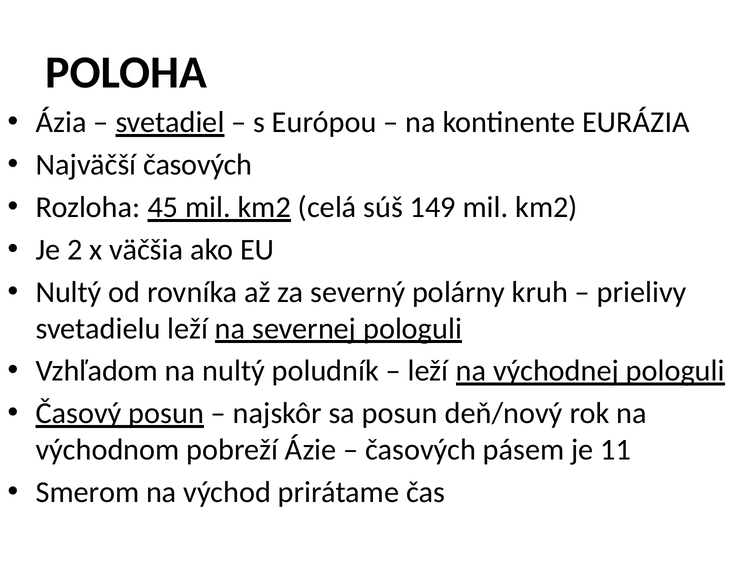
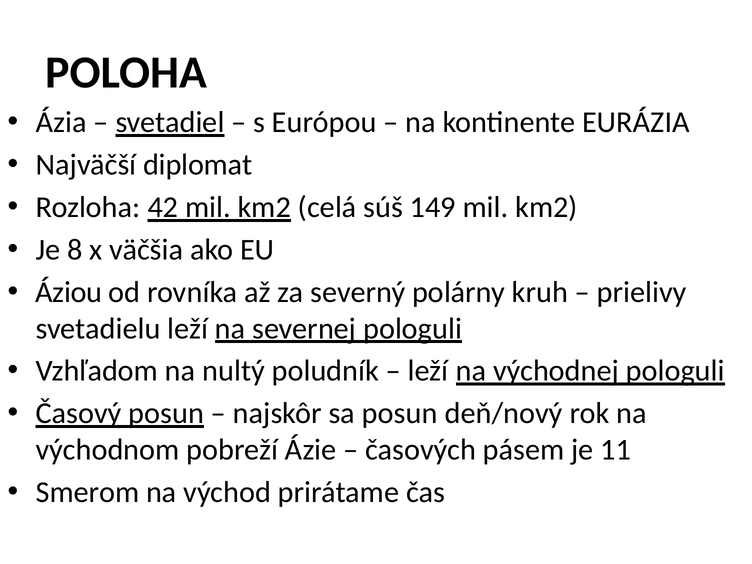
Najväčší časových: časových -> diplomat
45: 45 -> 42
2: 2 -> 8
Nultý at (69, 292): Nultý -> Áziou
